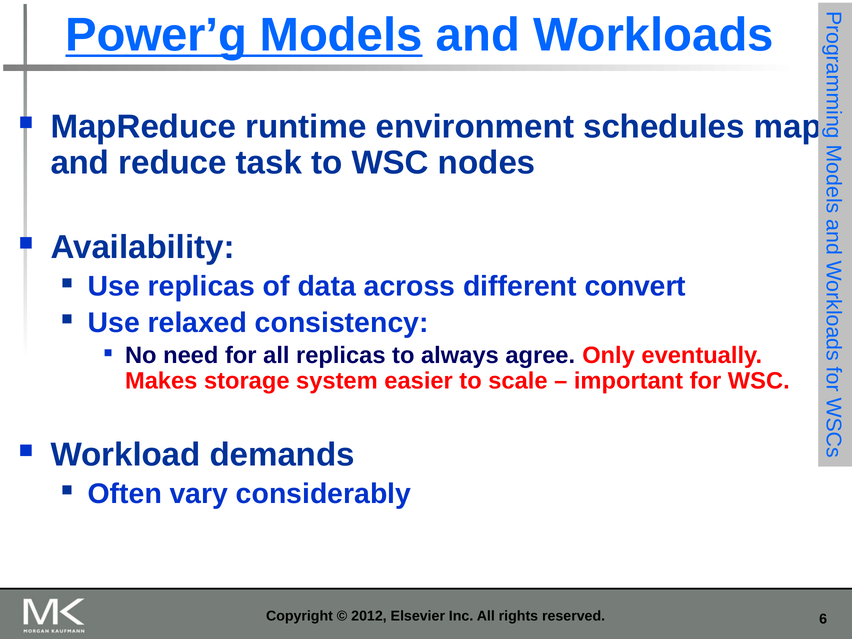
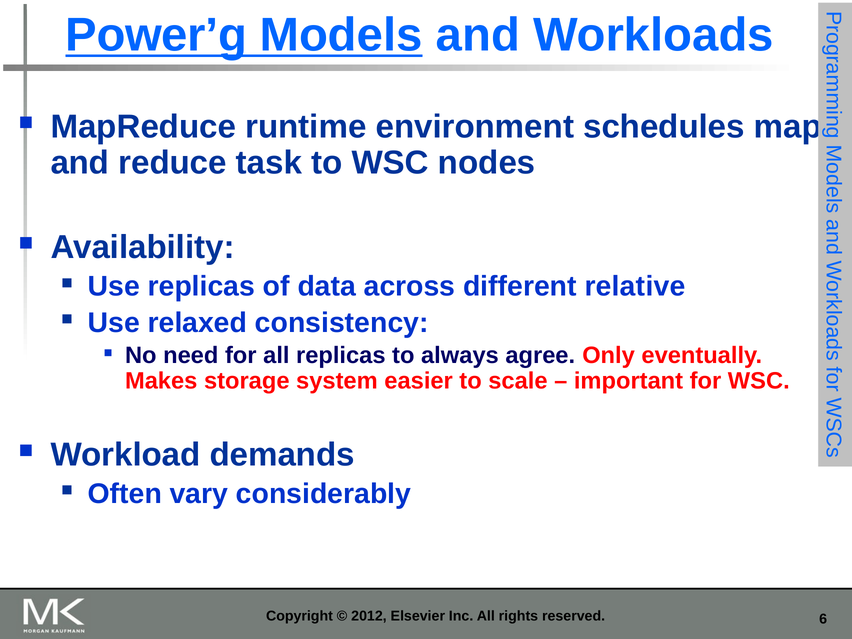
convert: convert -> relative
